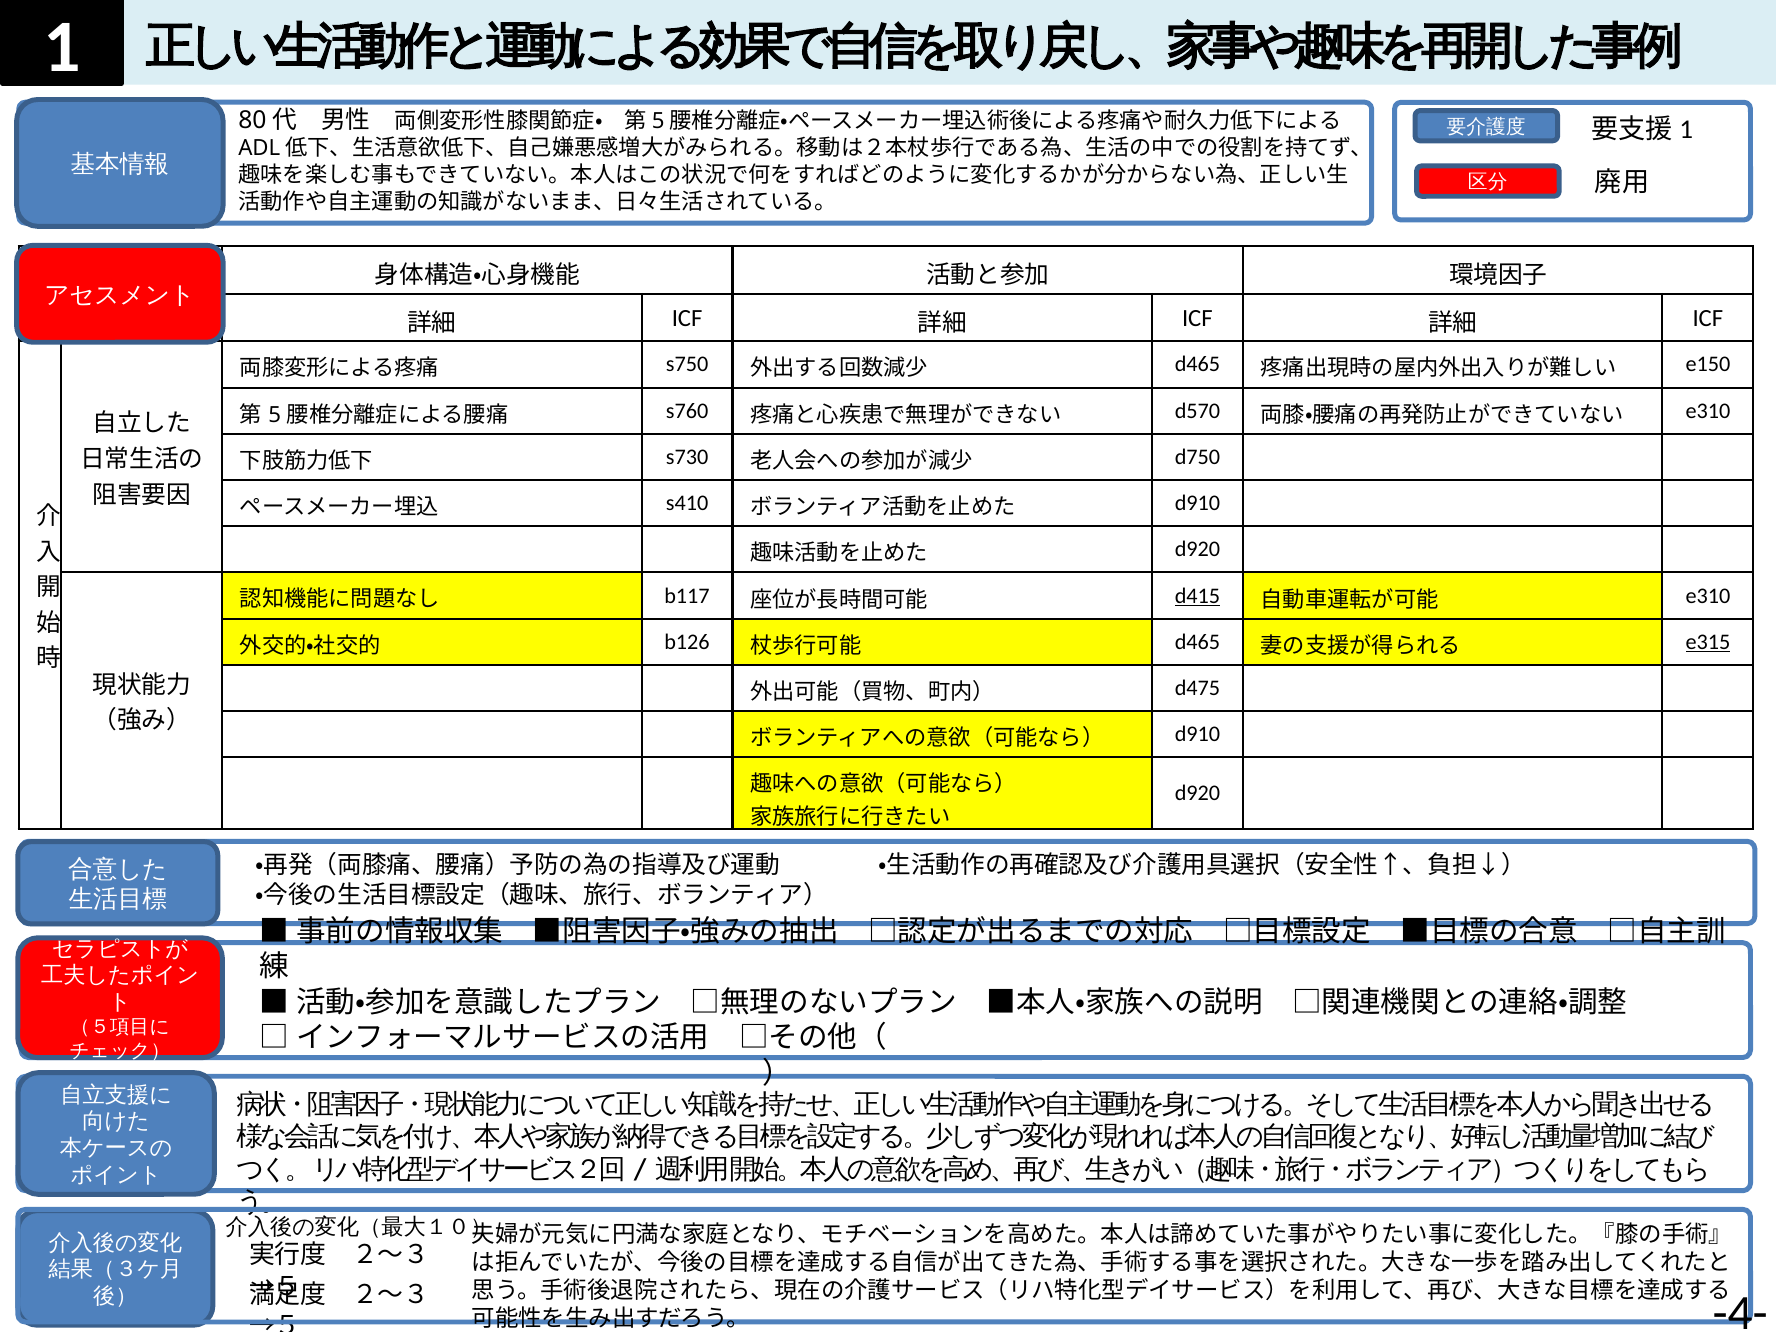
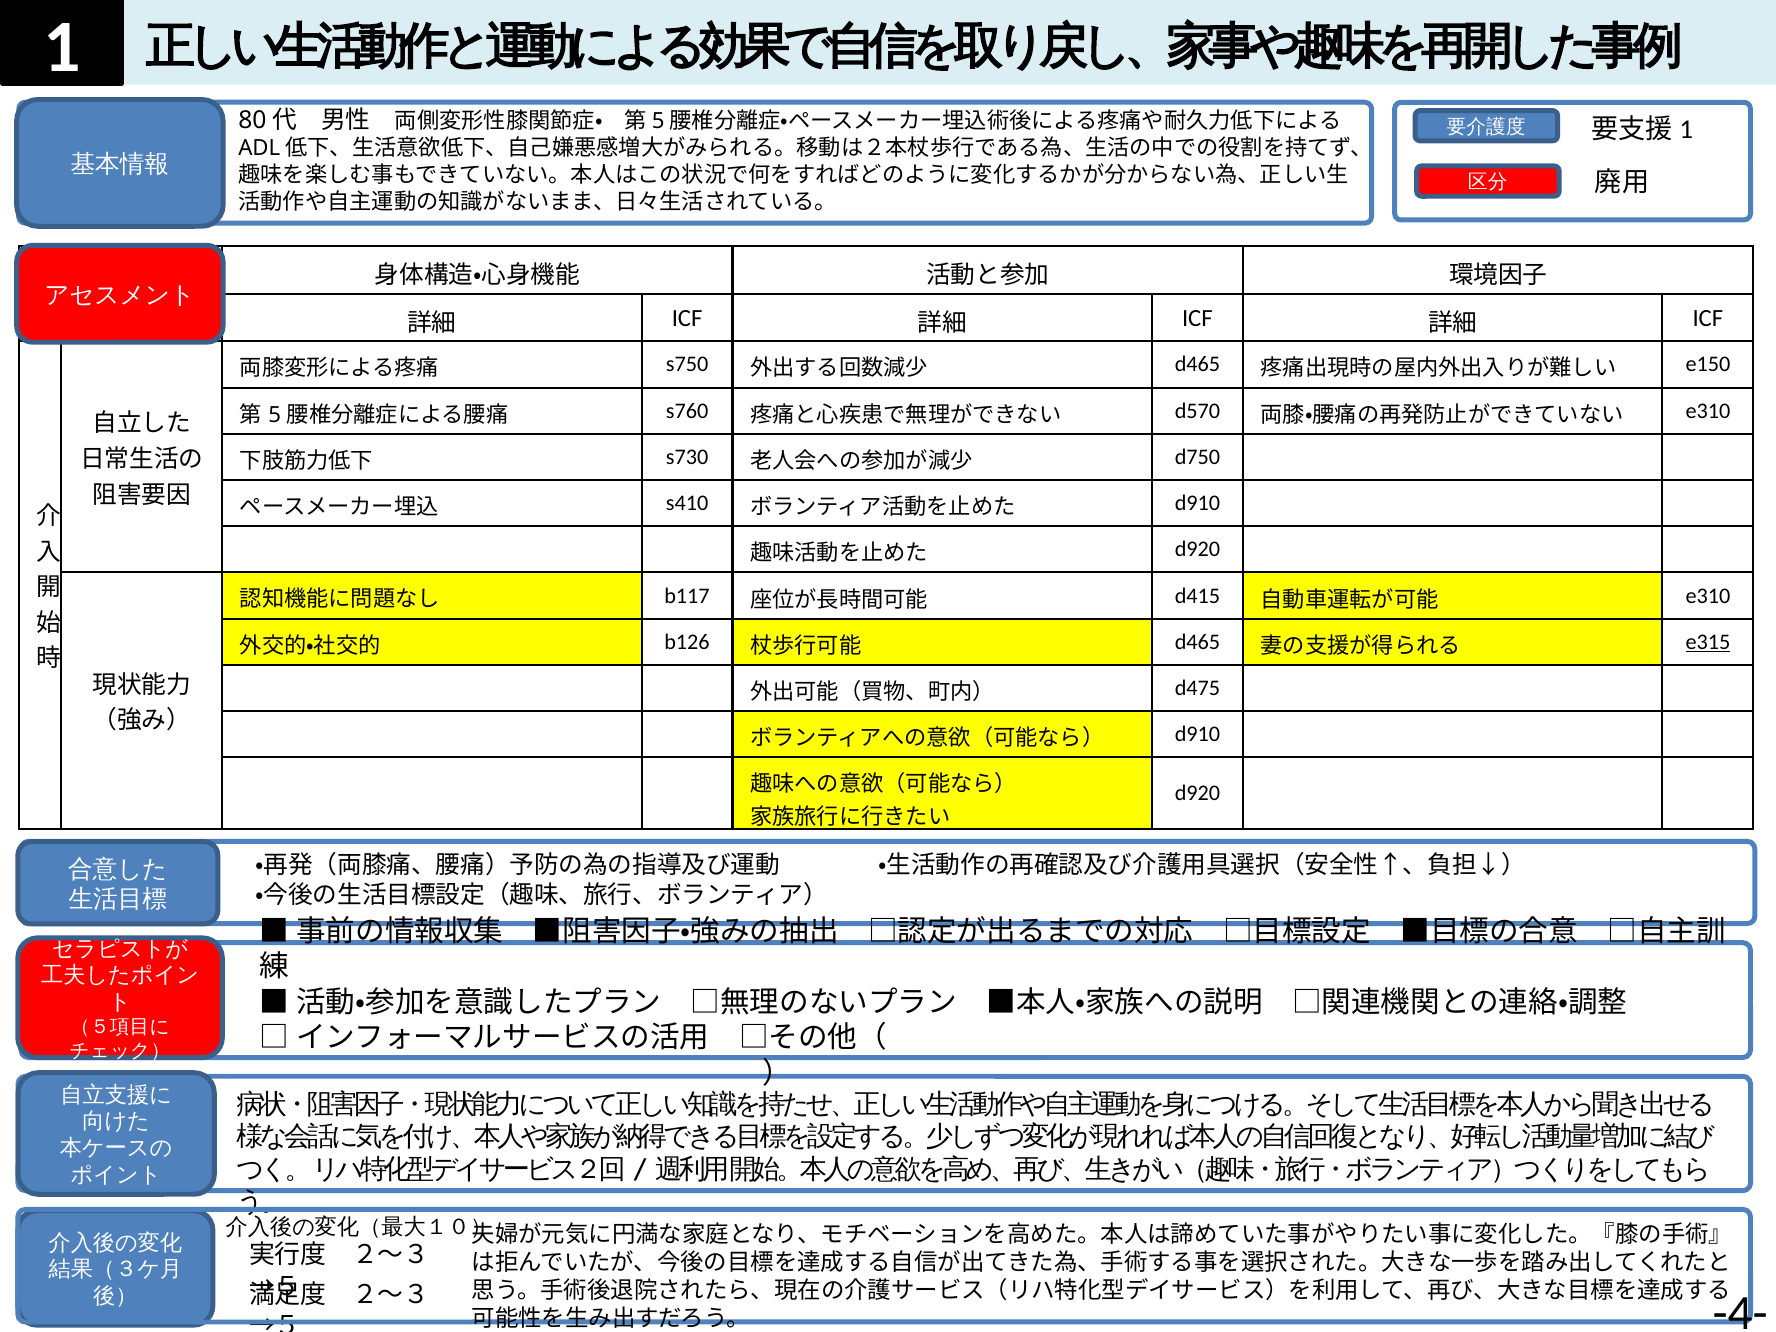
d415 underline: present -> none
